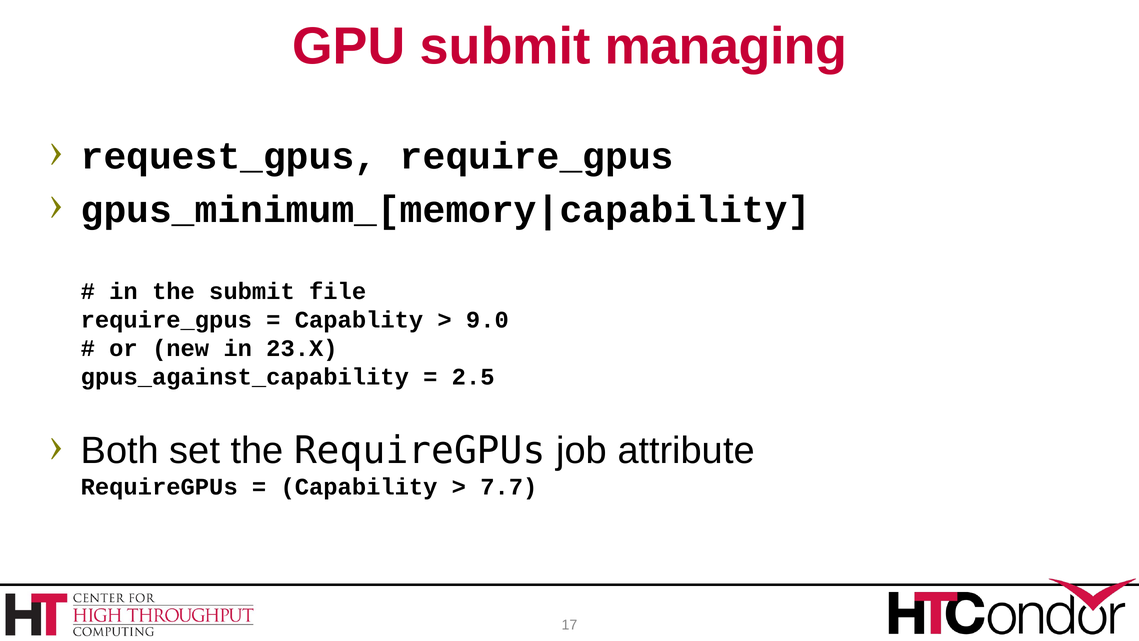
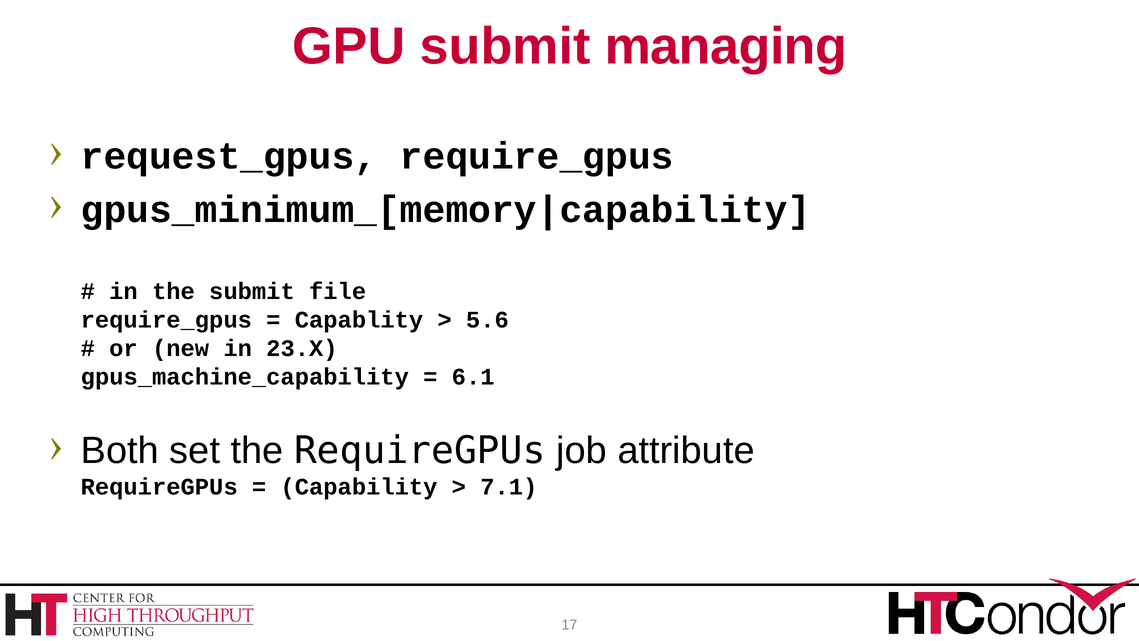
9.0: 9.0 -> 5.6
gpus_against_capability: gpus_against_capability -> gpus_machine_capability
2.5: 2.5 -> 6.1
7.7: 7.7 -> 7.1
